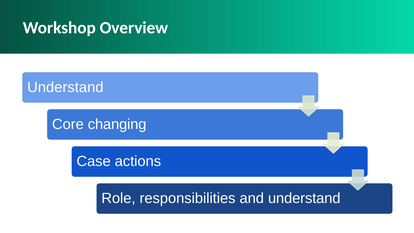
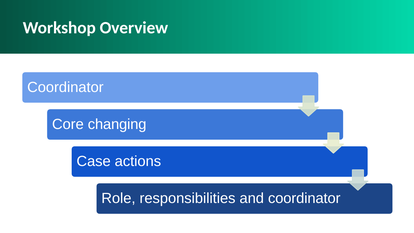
Understand at (65, 87): Understand -> Coordinator
and understand: understand -> coordinator
